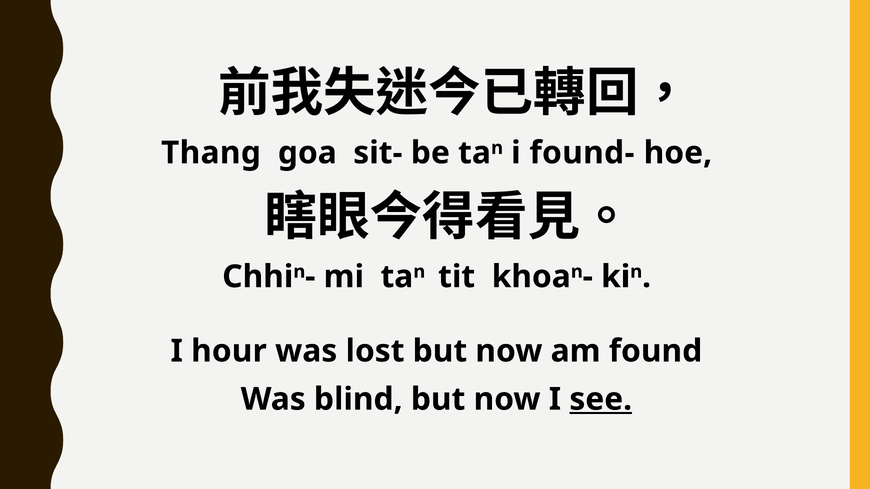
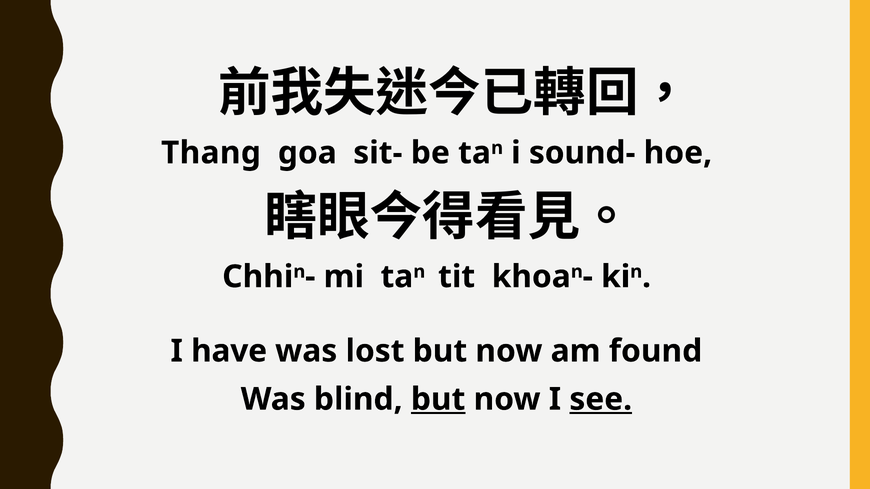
found-: found- -> sound-
hour: hour -> have
but at (438, 400) underline: none -> present
